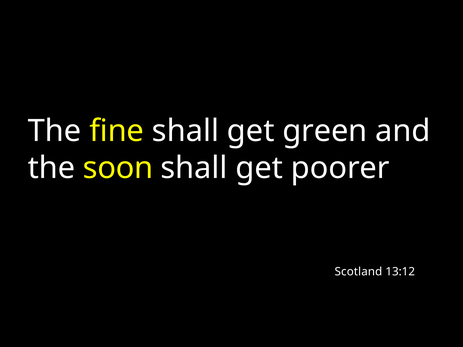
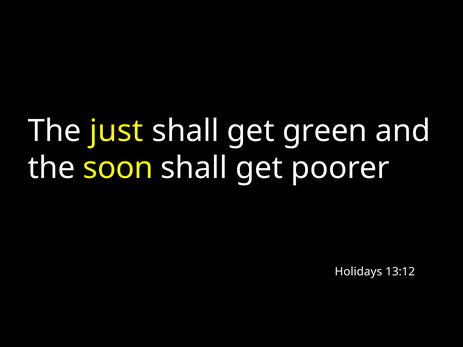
fine: fine -> just
Scotland: Scotland -> Holidays
